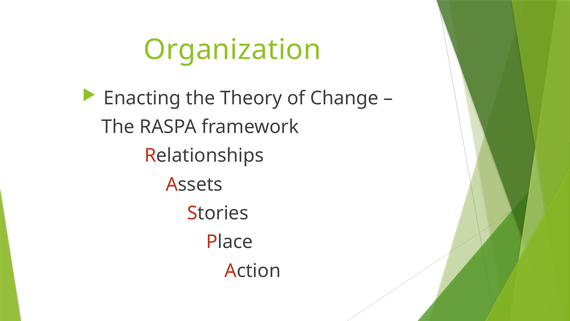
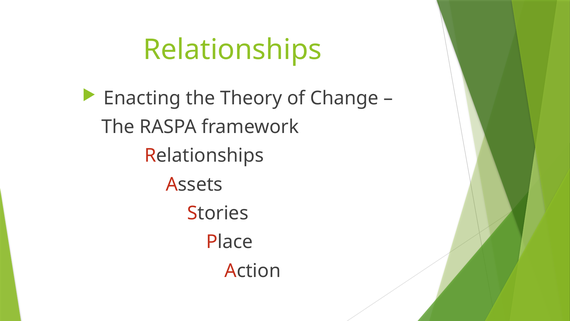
Organization at (232, 50): Organization -> Relationships
